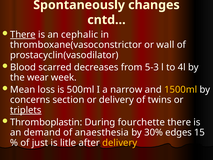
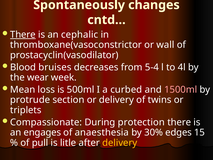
scarred: scarred -> bruises
5-3: 5-3 -> 5-4
narrow: narrow -> curbed
1500ml colour: yellow -> pink
concerns: concerns -> protrude
triplets underline: present -> none
Thromboplastin: Thromboplastin -> Compassionate
fourchette: fourchette -> protection
demand: demand -> engages
just: just -> pull
